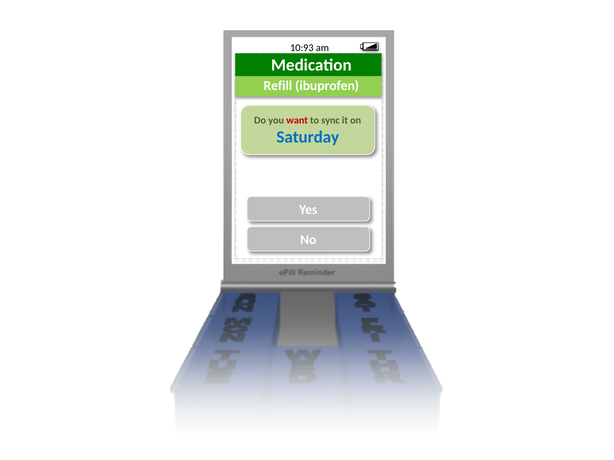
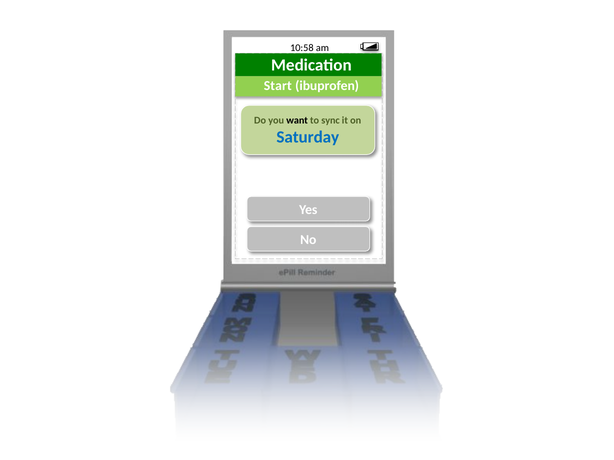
10:93: 10:93 -> 10:58
Refill: Refill -> Start
want colour: red -> black
